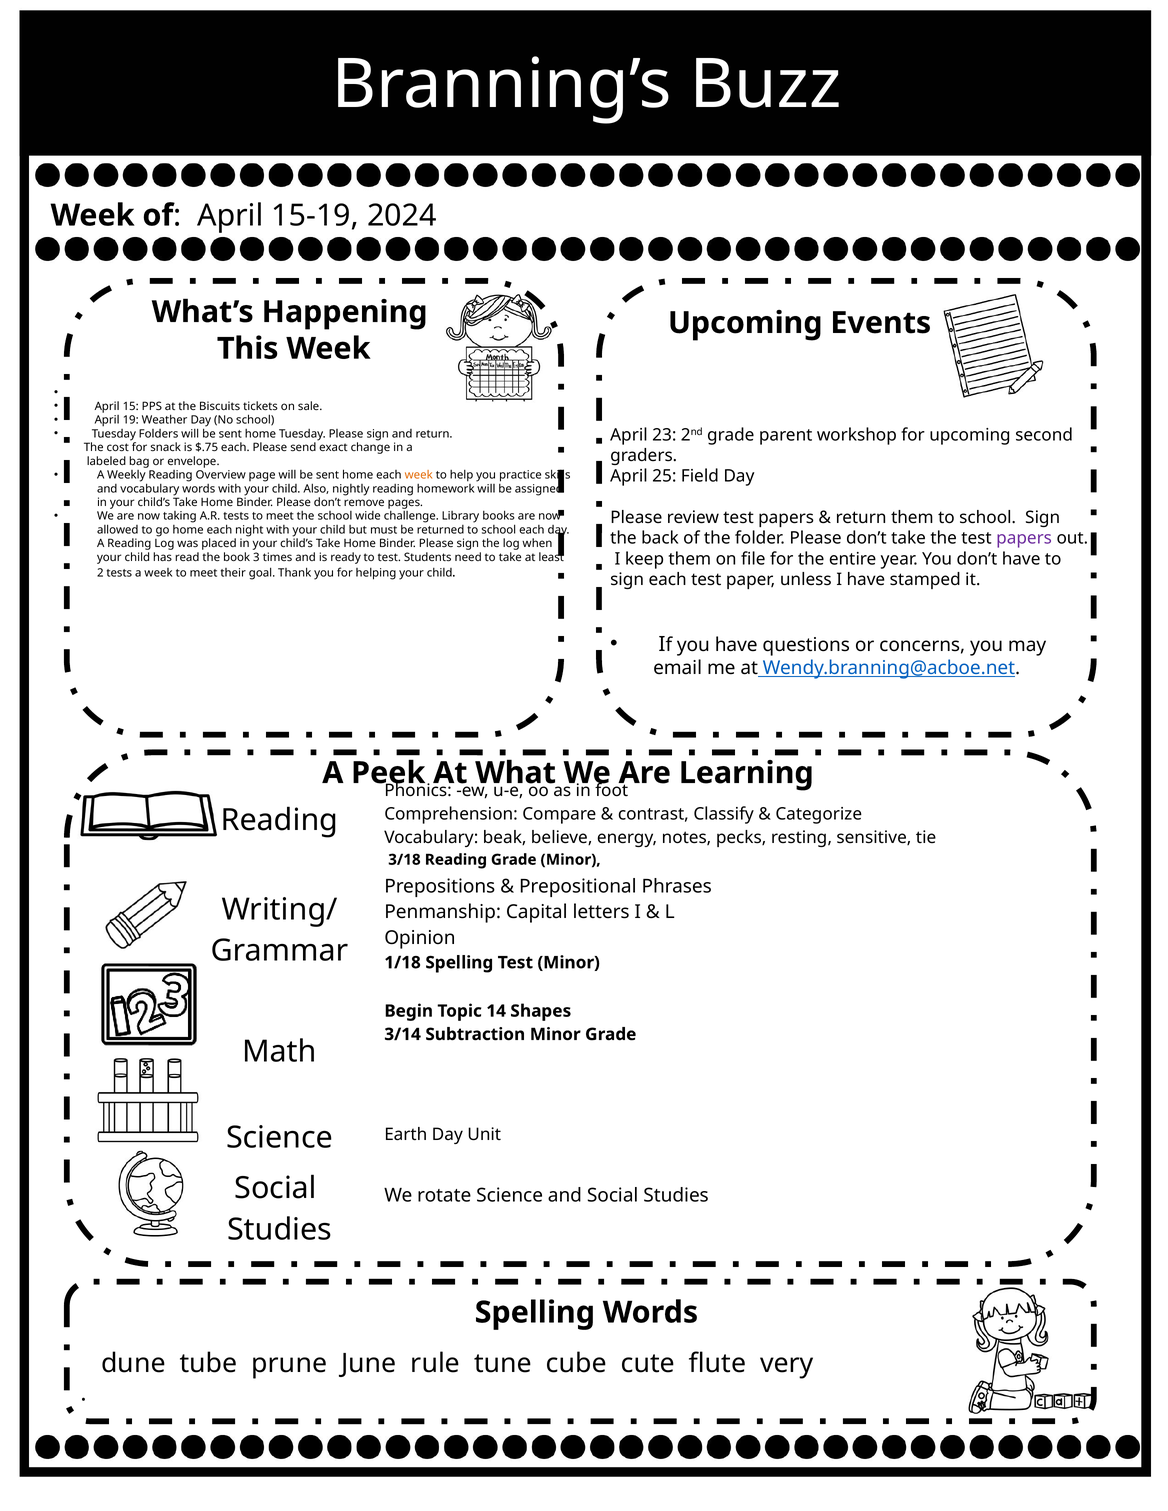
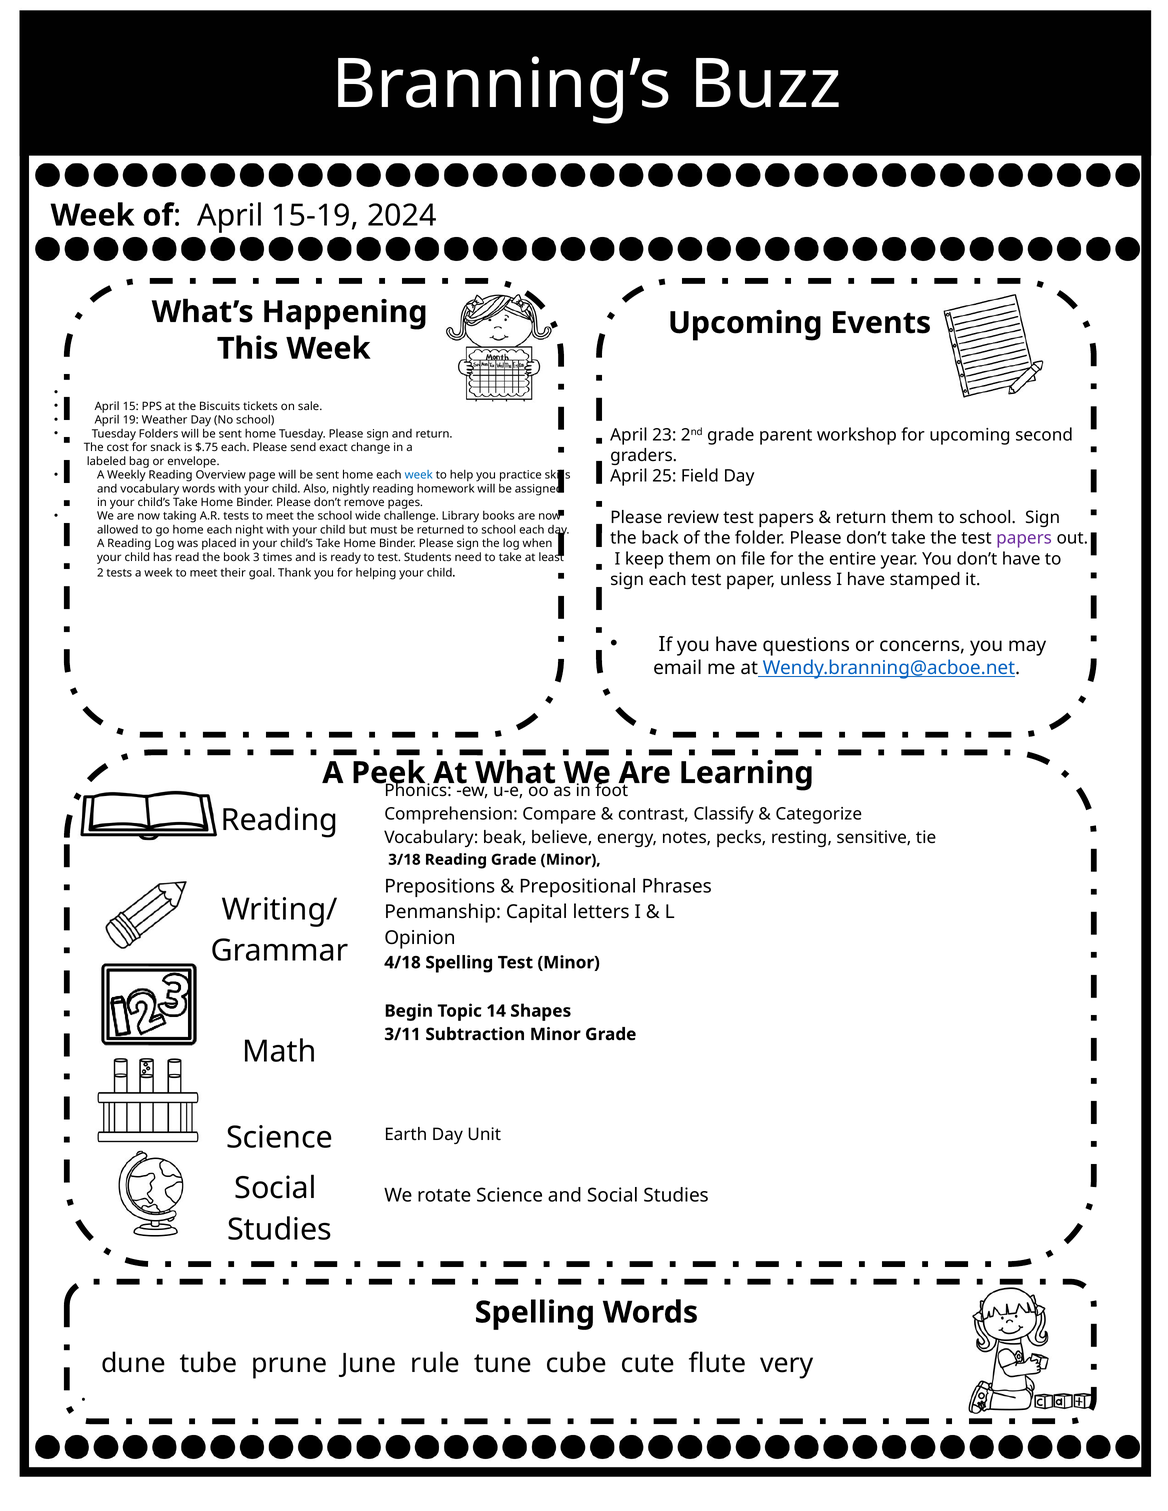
week at (419, 475) colour: orange -> blue
1/18: 1/18 -> 4/18
3/14: 3/14 -> 3/11
